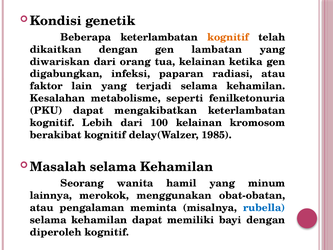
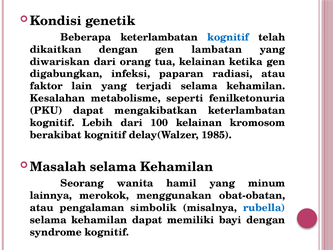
kognitif at (228, 37) colour: orange -> blue
meminta: meminta -> simbolik
diperoleh: diperoleh -> syndrome
